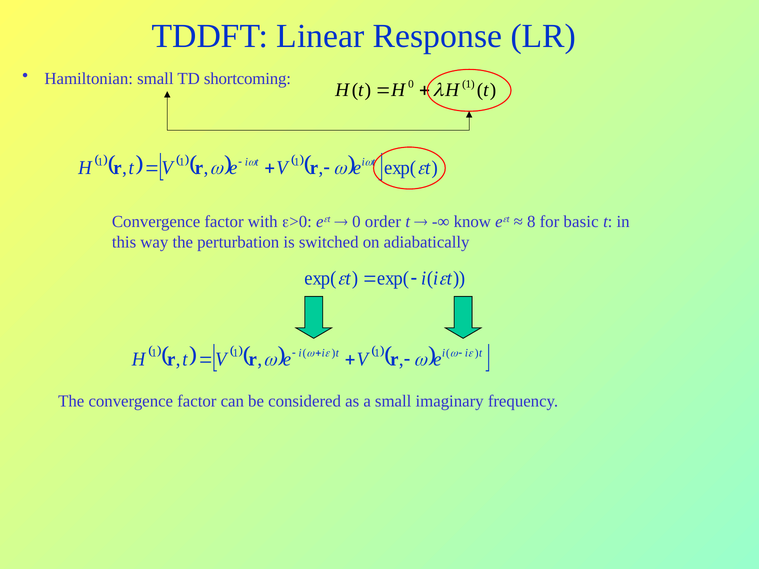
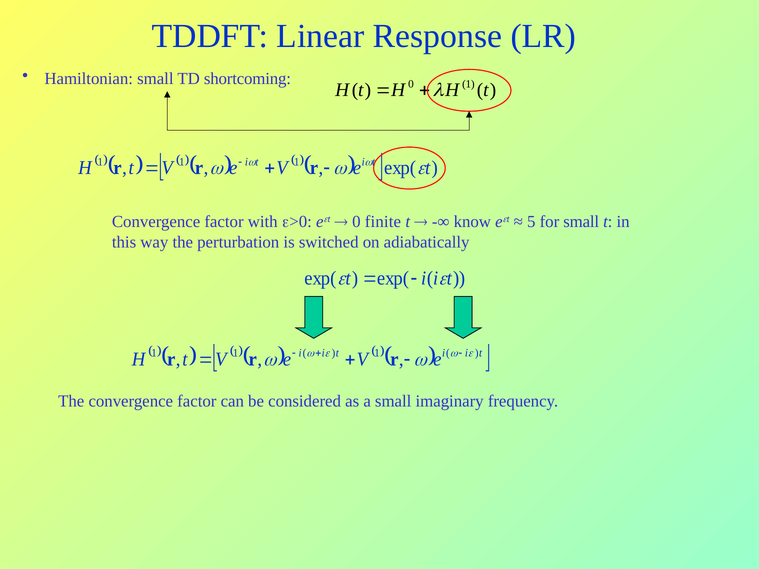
order: order -> finite
8: 8 -> 5
for basic: basic -> small
